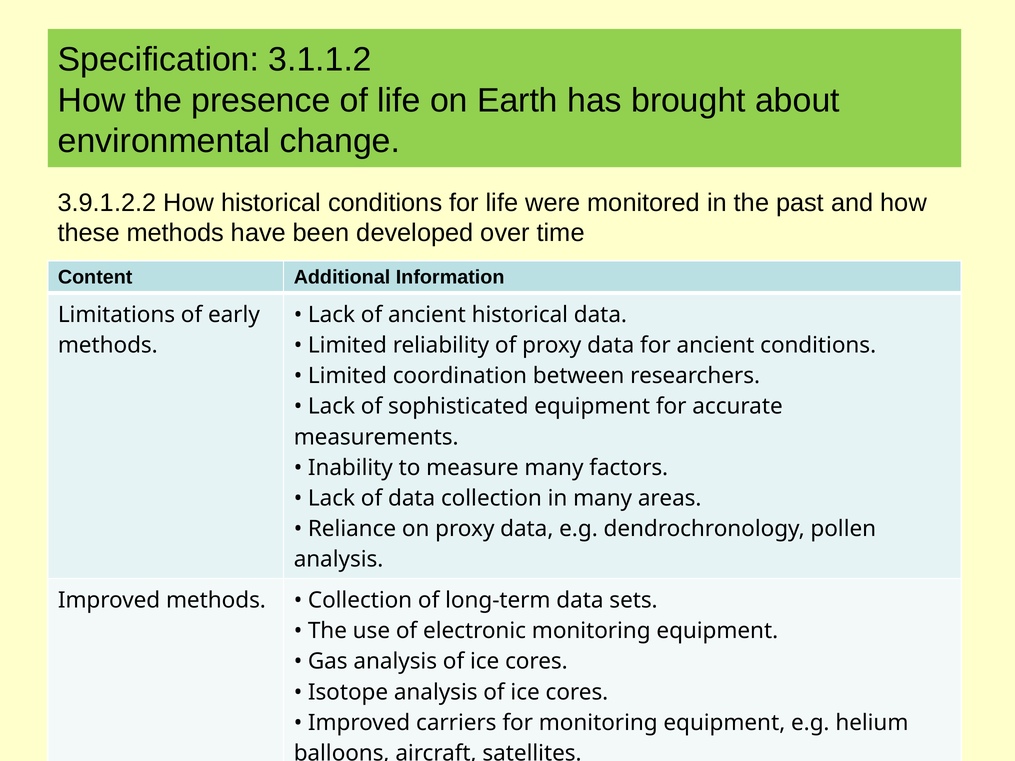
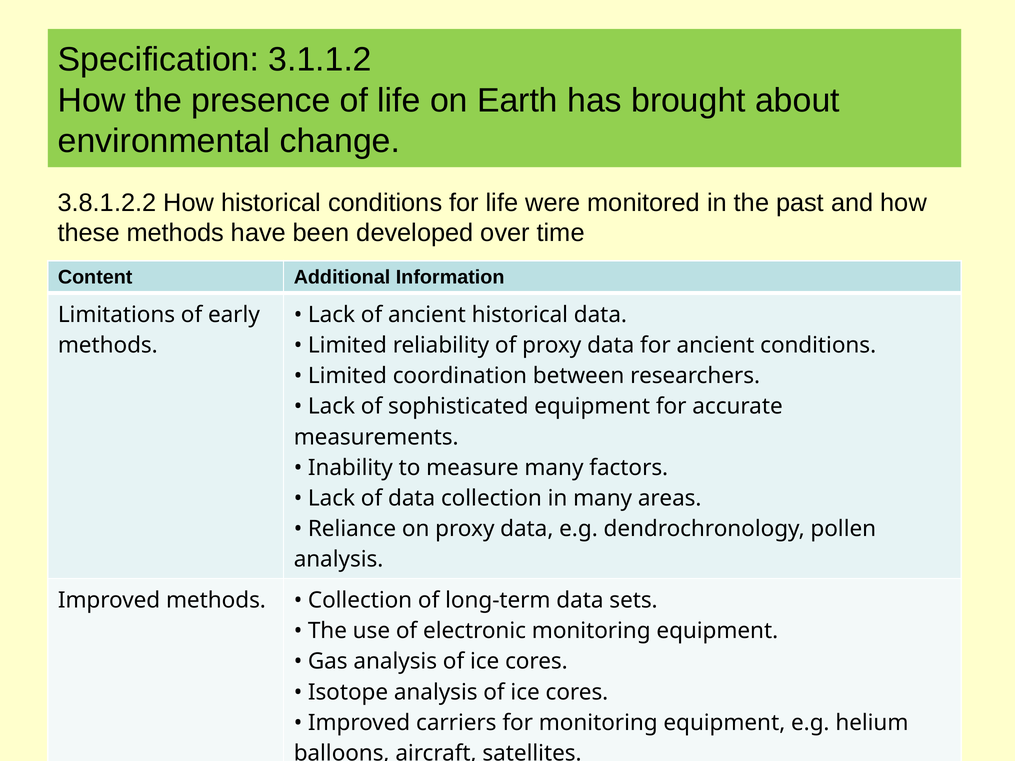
3.9.1.2.2: 3.9.1.2.2 -> 3.8.1.2.2
